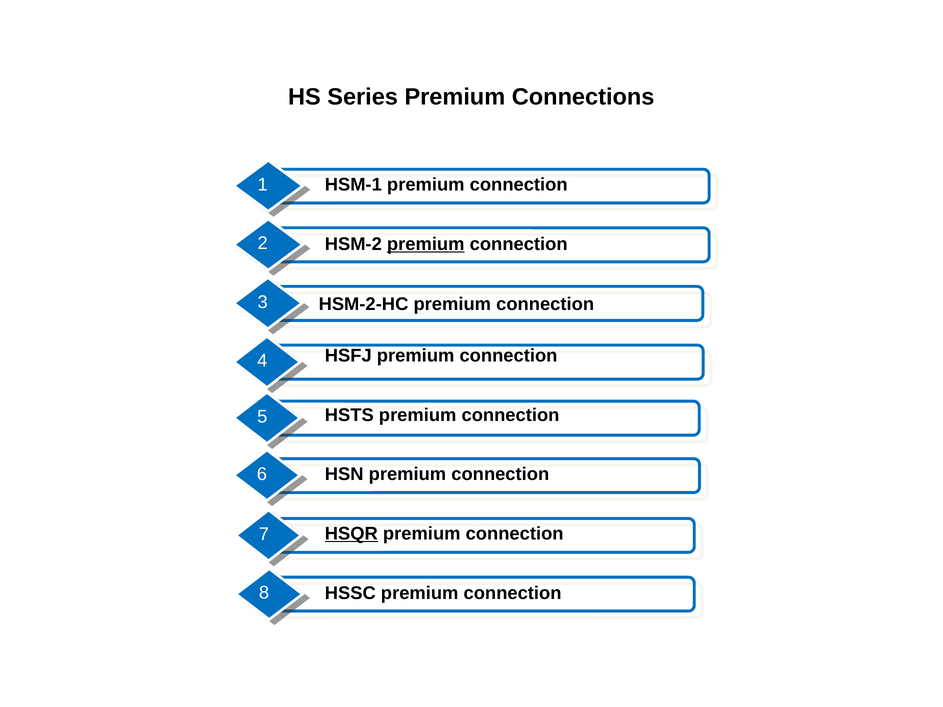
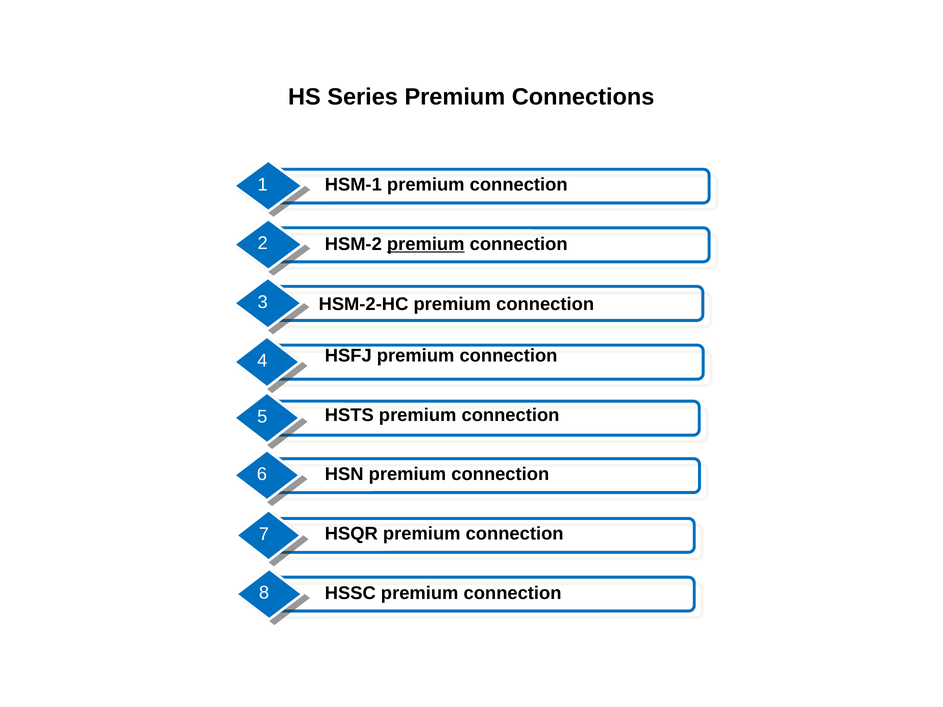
HSQR underline: present -> none
